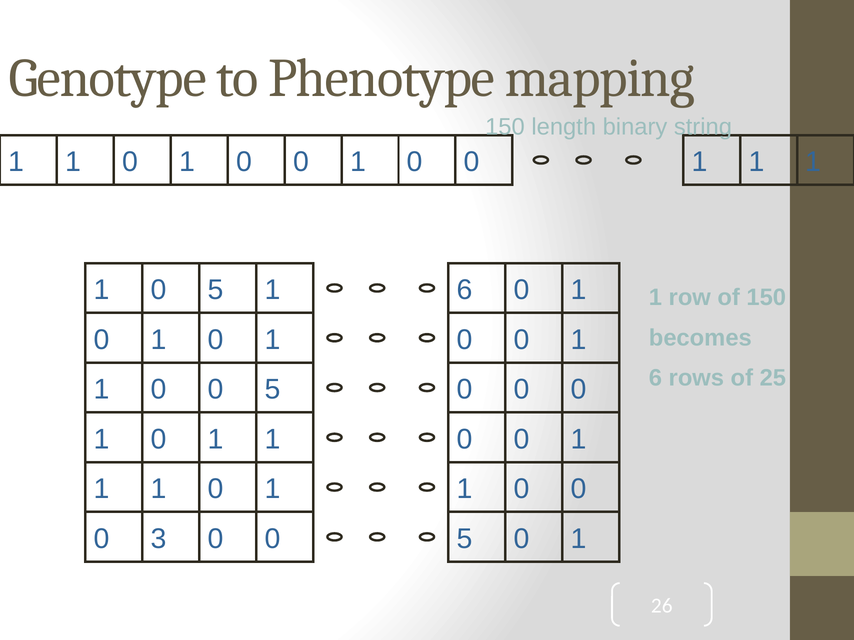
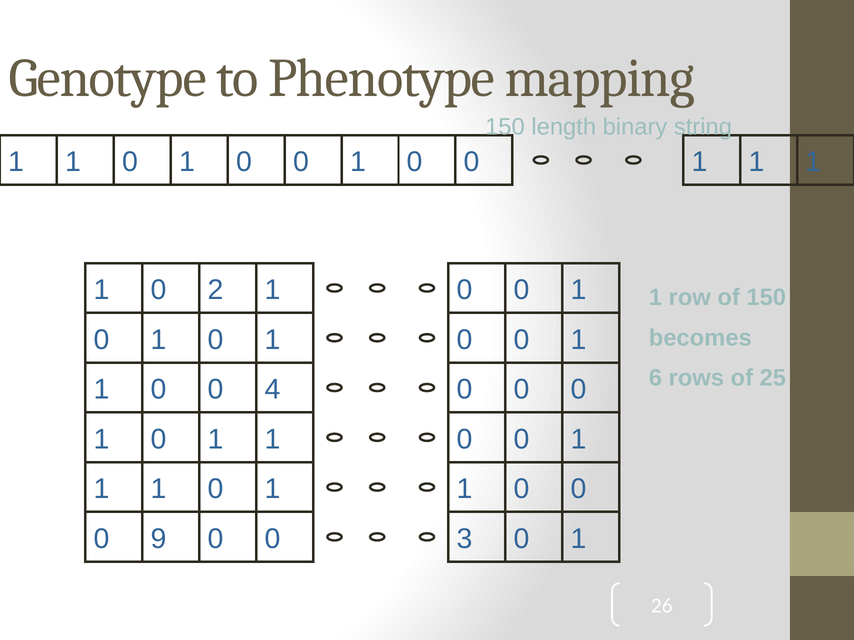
1 0 5: 5 -> 2
6 at (465, 290): 6 -> 0
1 0 0 5: 5 -> 4
3: 3 -> 9
5 at (465, 539): 5 -> 3
